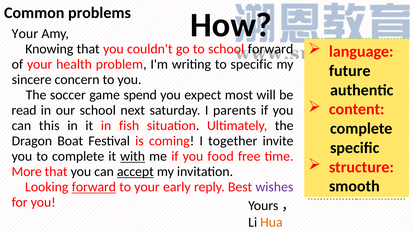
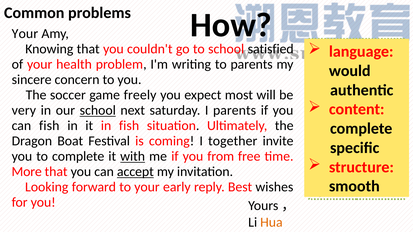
school forward: forward -> satisfied
to specific: specific -> parents
future: future -> would
spend: spend -> freely
read: read -> very
school at (98, 110) underline: none -> present
can this: this -> fish
food: food -> from
forward at (94, 187) underline: present -> none
wishes colour: purple -> black
